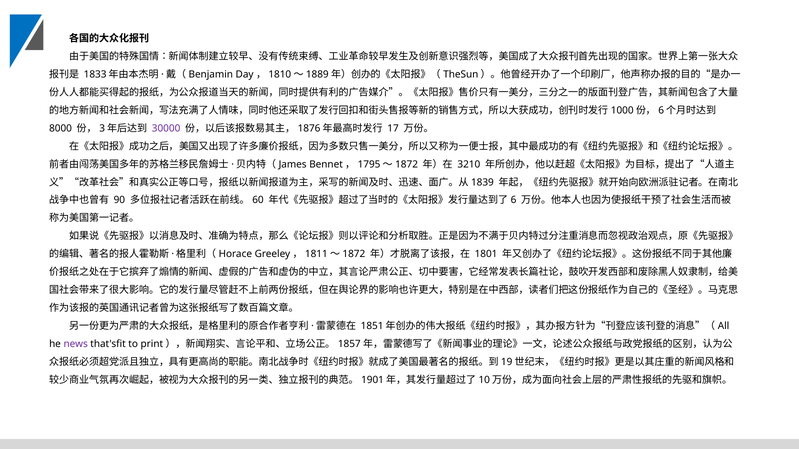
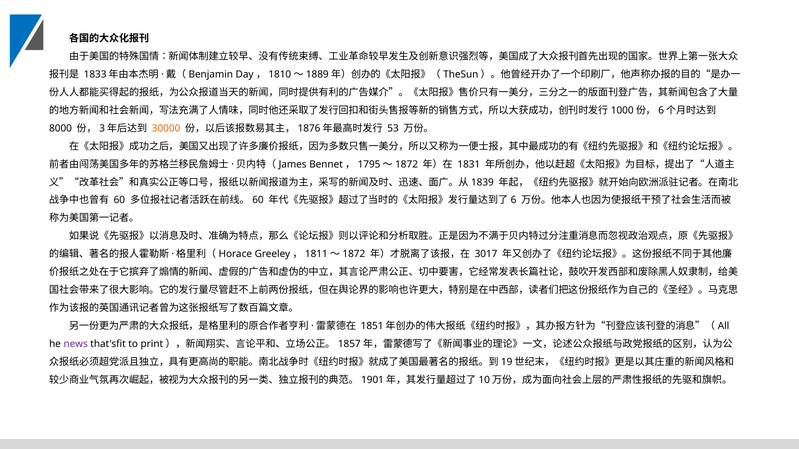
30000 colour: purple -> orange
17: 17 -> 53
3210: 3210 -> 1831
90: 90 -> 60
1801: 1801 -> 3017
